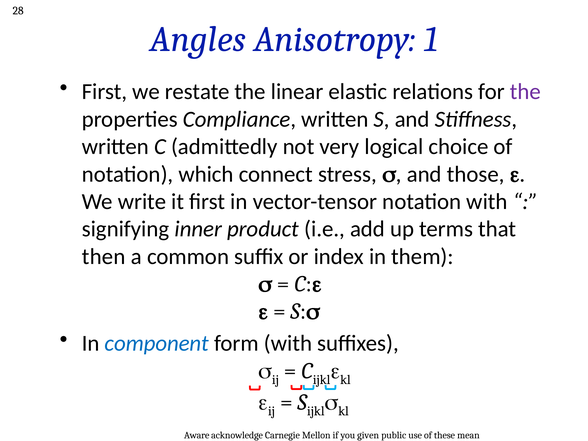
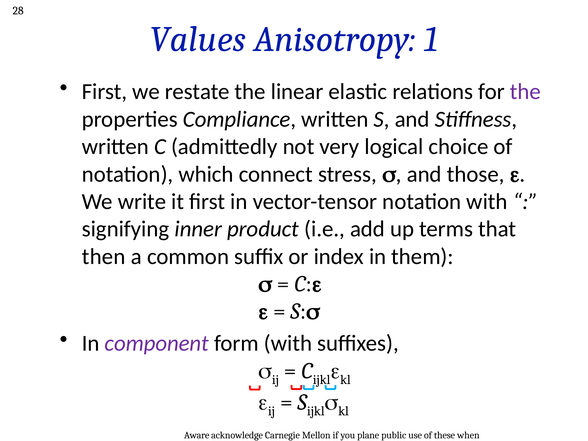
Angles: Angles -> Values
component colour: blue -> purple
given: given -> plane
mean: mean -> when
